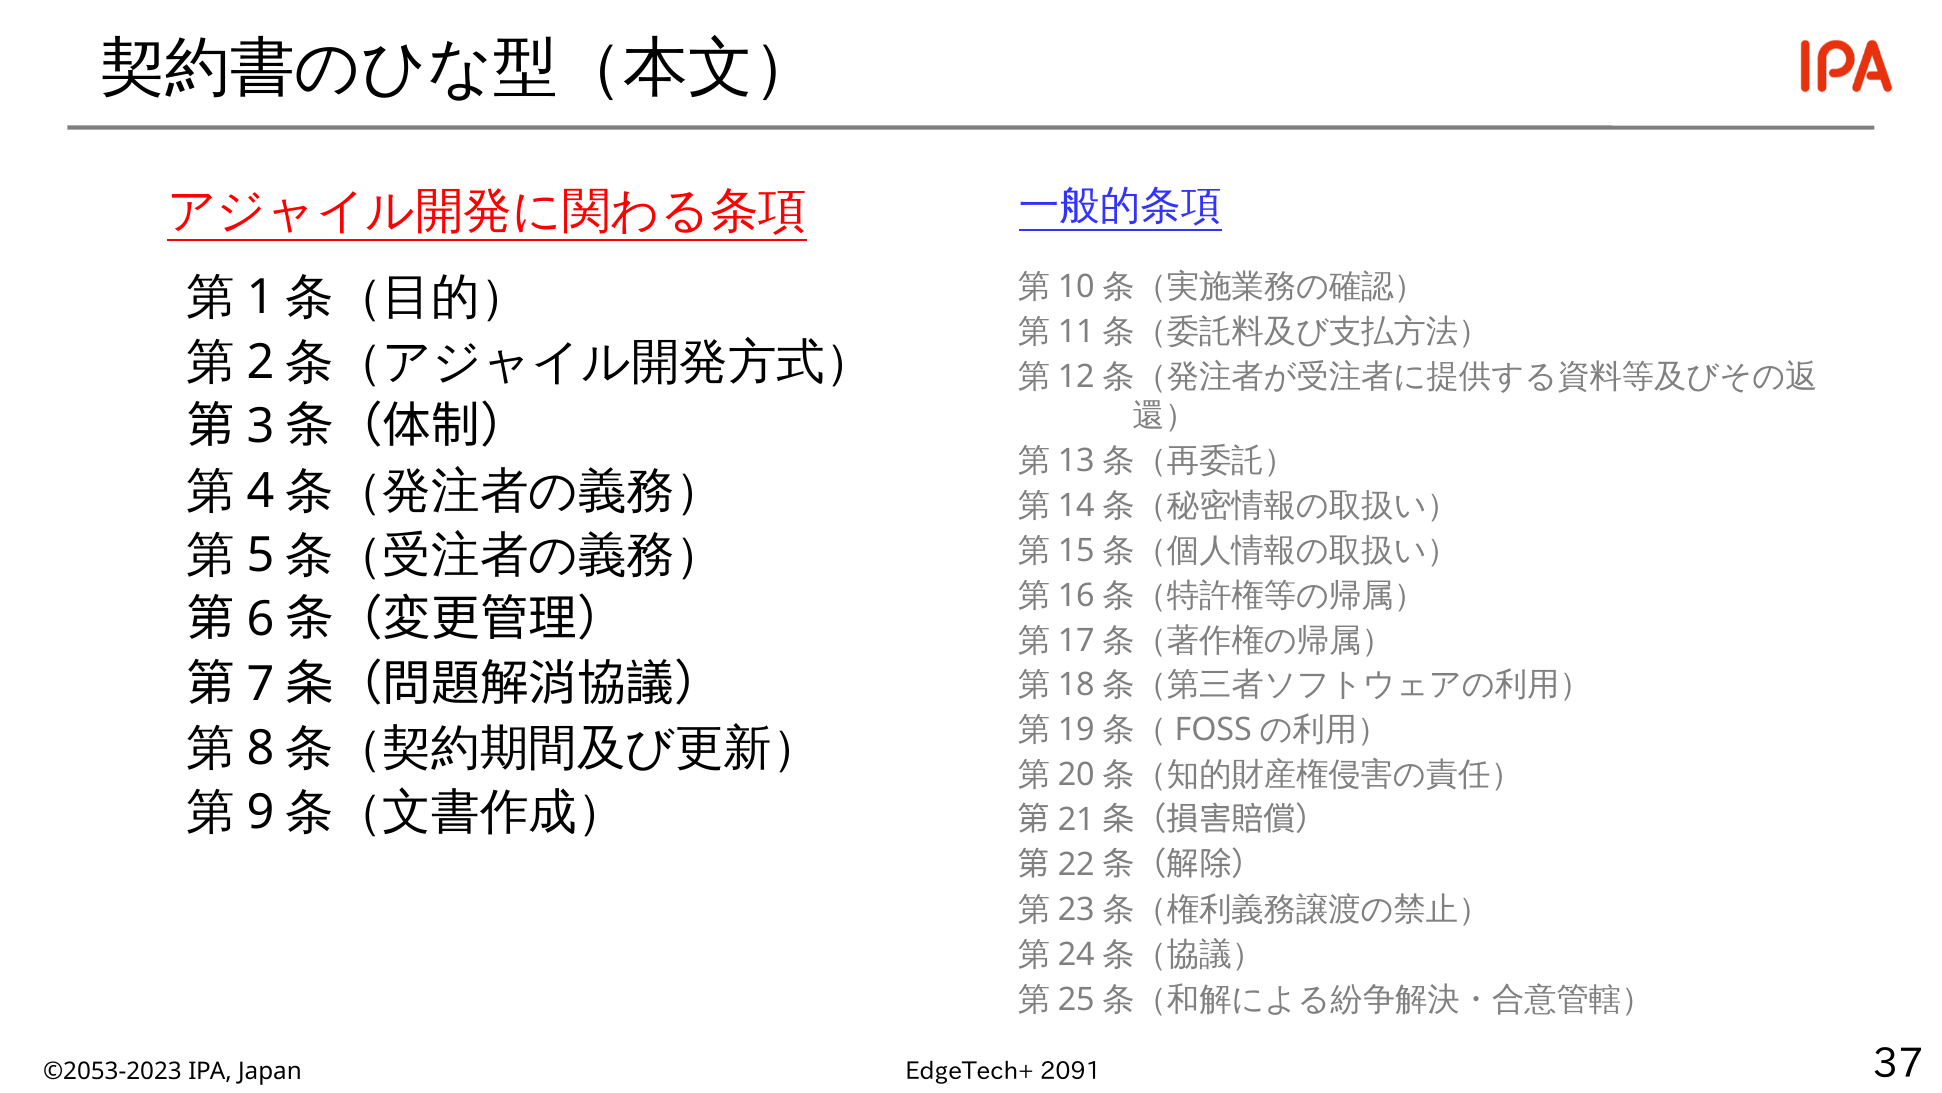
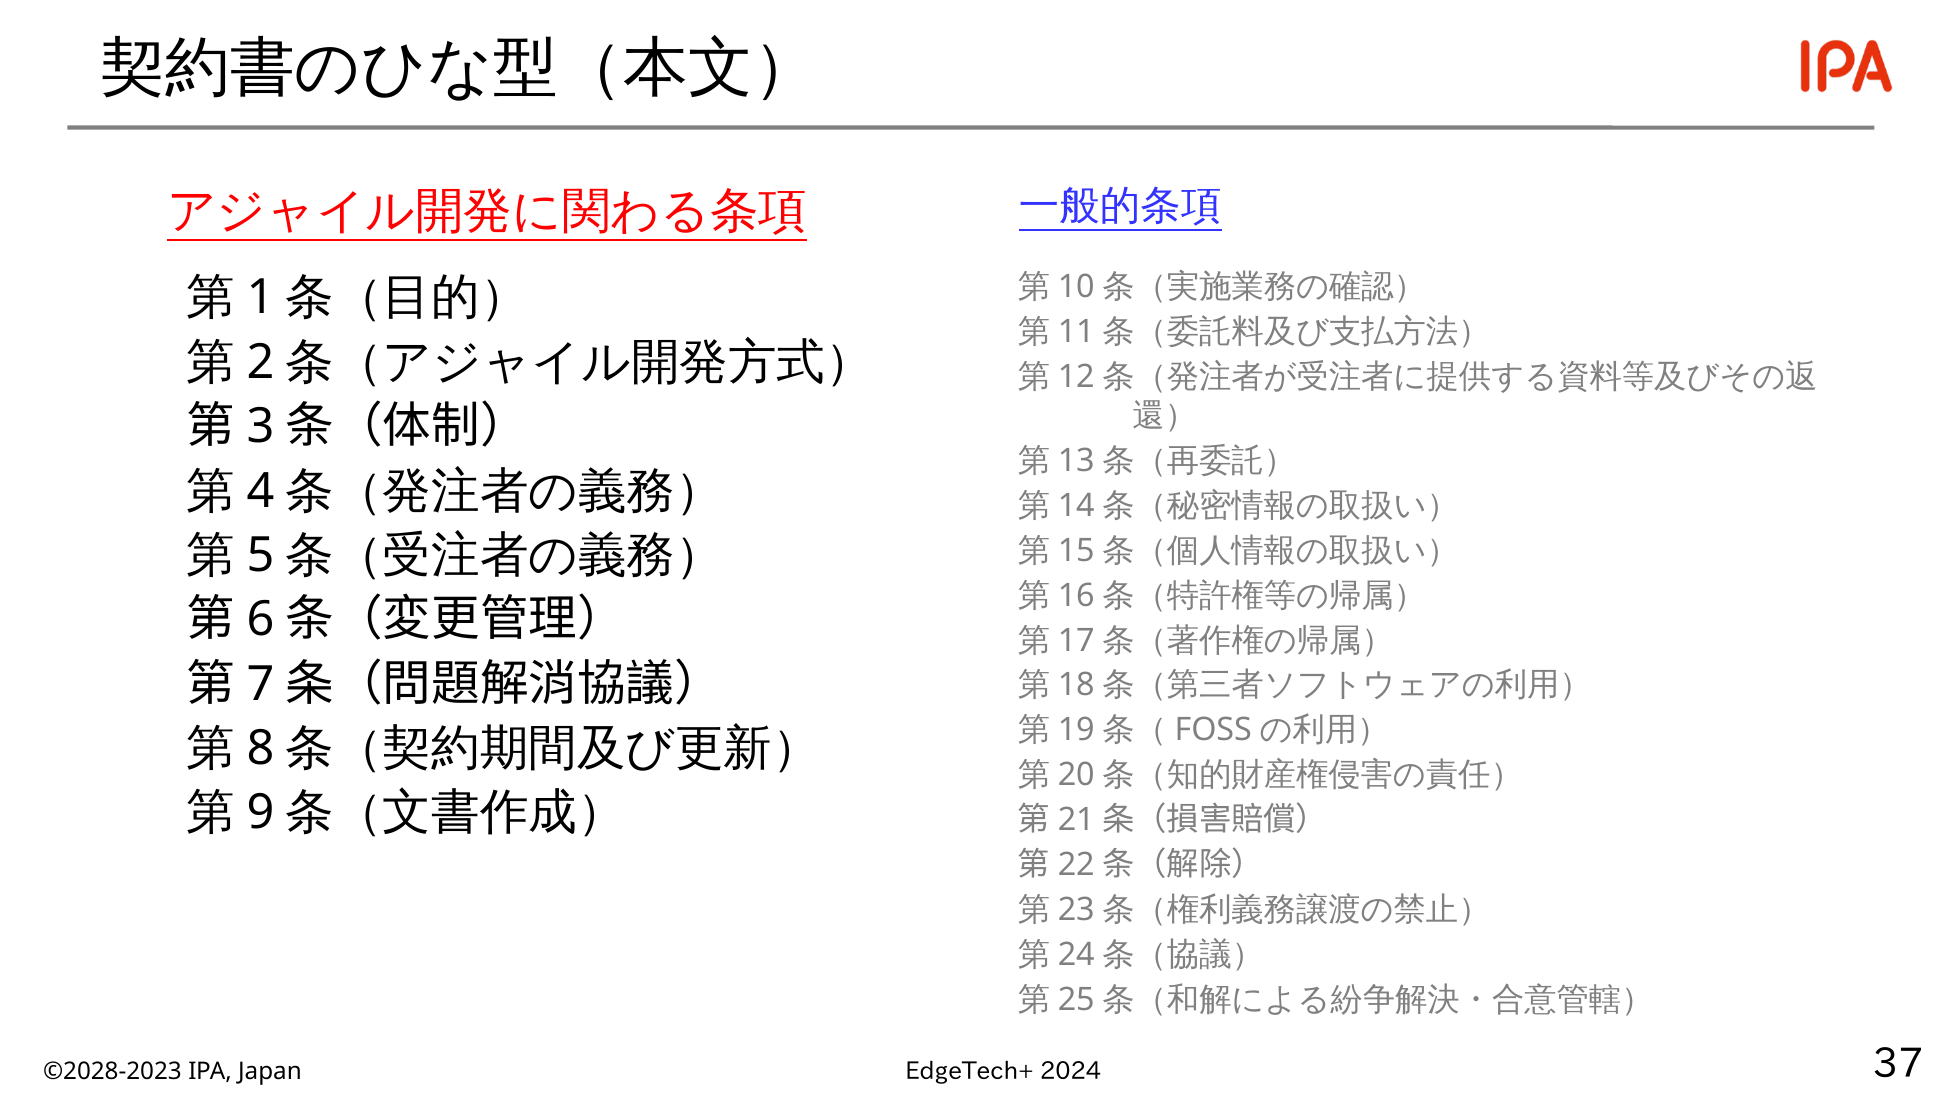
2091: 2091 -> 2024
©2053-2023: ©2053-2023 -> ©2028-2023
